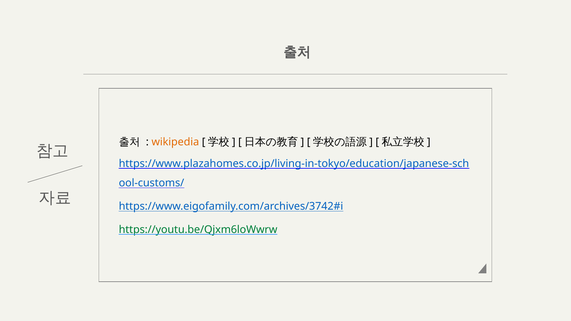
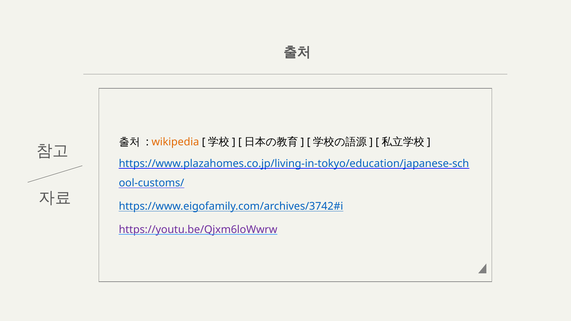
https://youtu.be/Qjxm6loWwrw colour: green -> purple
